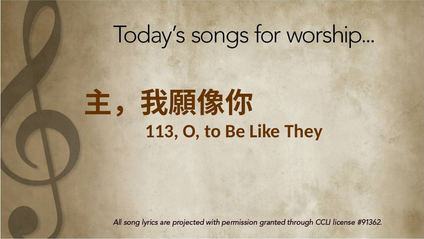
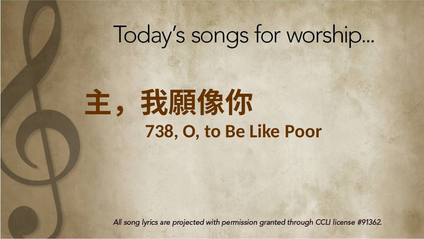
113: 113 -> 738
They: They -> Poor
